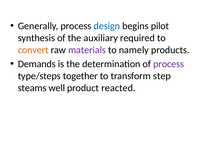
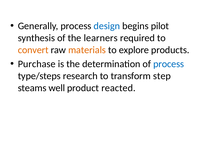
auxiliary: auxiliary -> learners
materials colour: purple -> orange
namely: namely -> explore
Demands: Demands -> Purchase
process at (169, 64) colour: purple -> blue
together: together -> research
